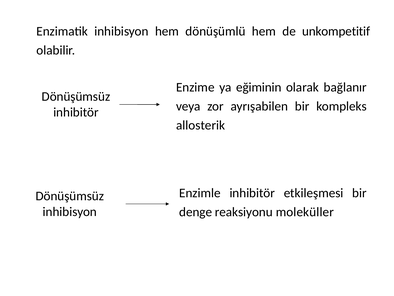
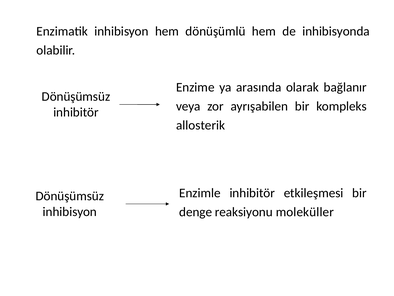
unkompetitif: unkompetitif -> inhibisyonda
eğiminin: eğiminin -> arasında
